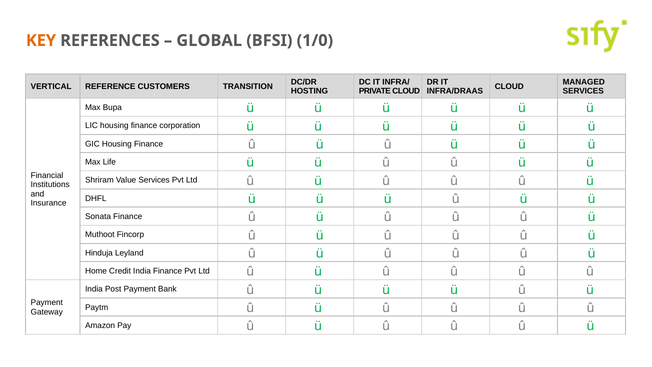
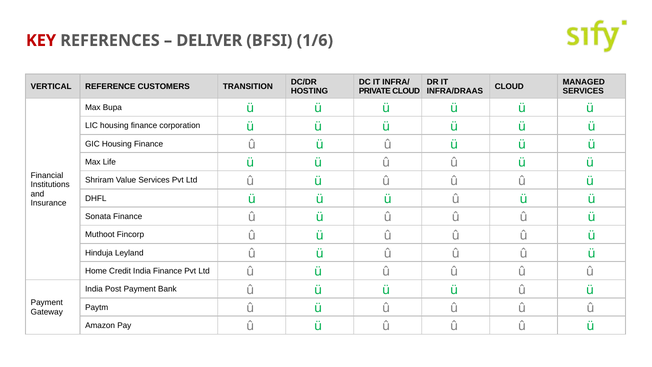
KEY colour: orange -> red
GLOBAL: GLOBAL -> DELIVER
1/0: 1/0 -> 1/6
